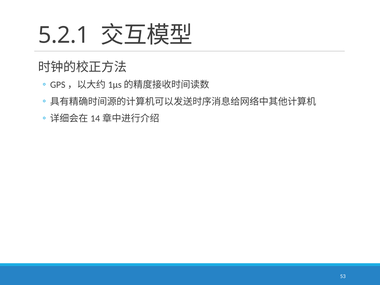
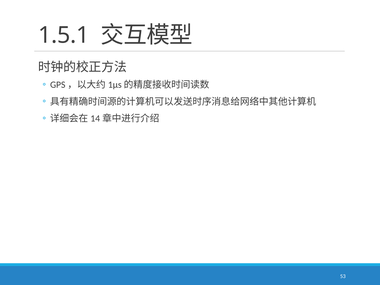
5.2.1: 5.2.1 -> 1.5.1
